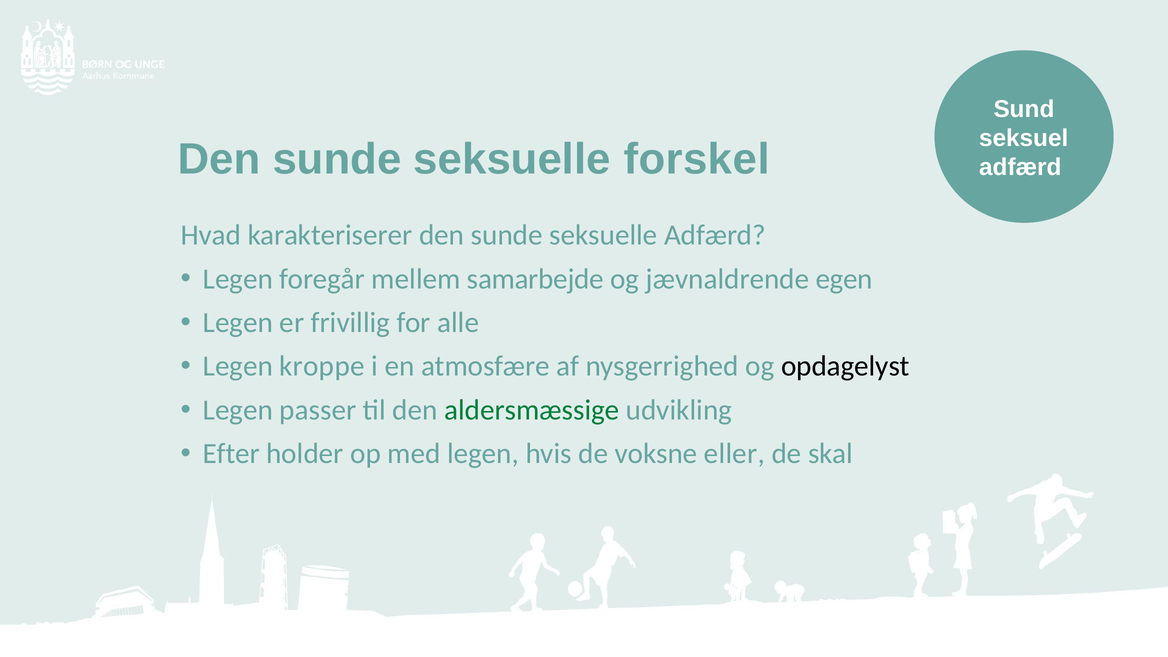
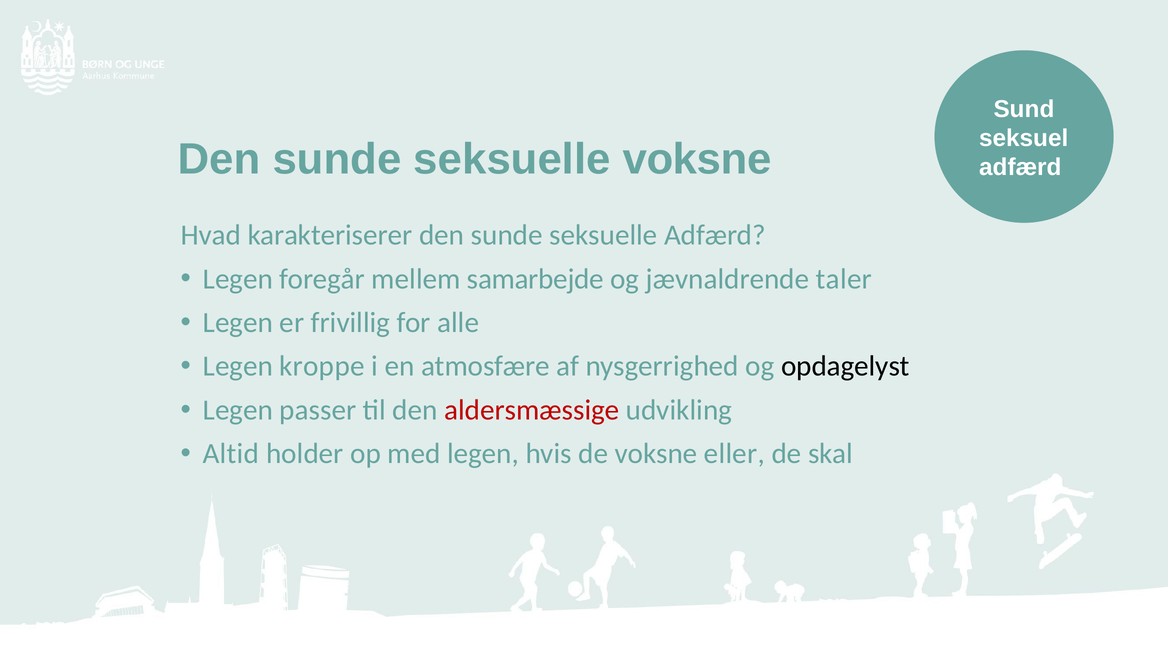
seksuelle forskel: forskel -> voksne
egen: egen -> taler
aldersmæssige colour: green -> red
Efter: Efter -> Altid
